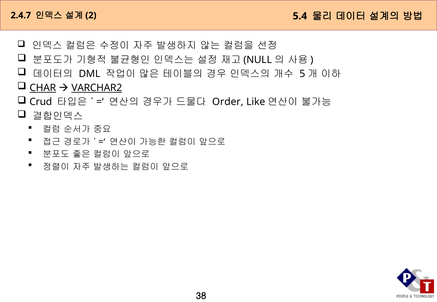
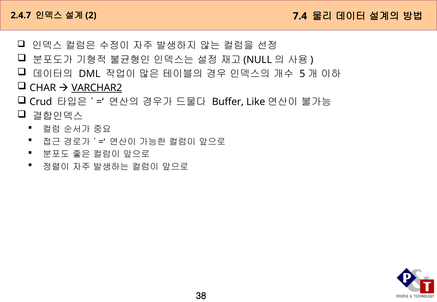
5.4: 5.4 -> 7.4
CHAR underline: present -> none
Order: Order -> Buffer
